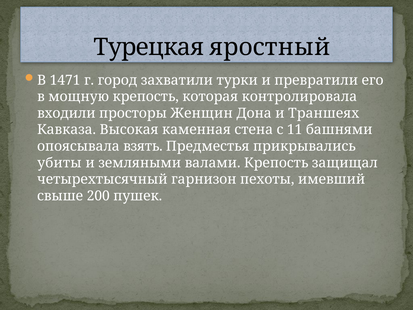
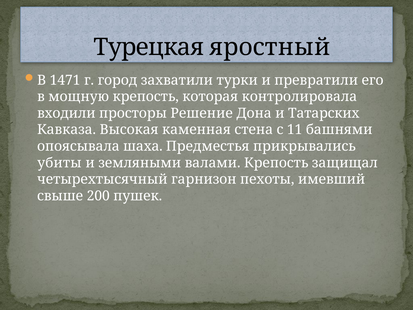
Женщин: Женщин -> Решение
Траншеях: Траншеях -> Татарских
взять: взять -> шаха
